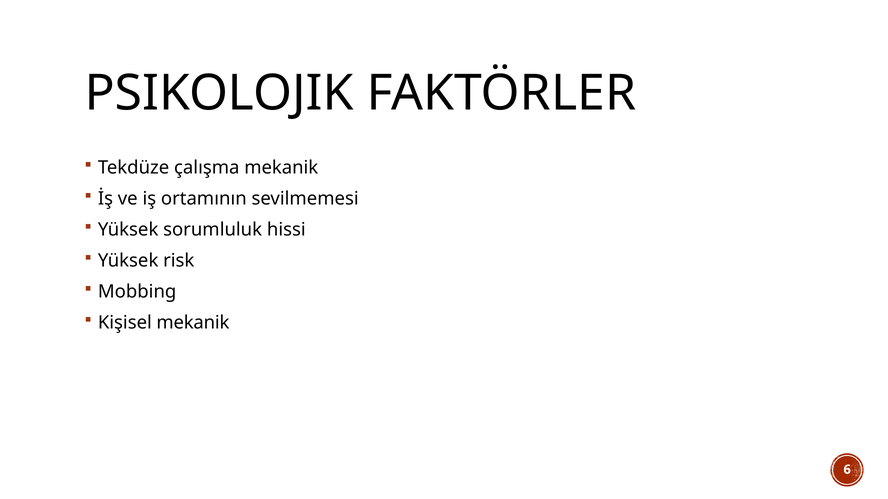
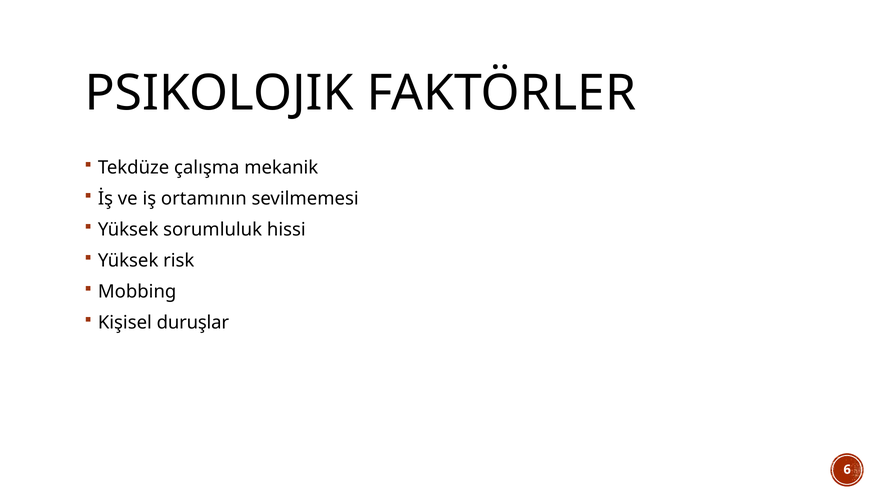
Kişisel mekanik: mekanik -> duruşlar
